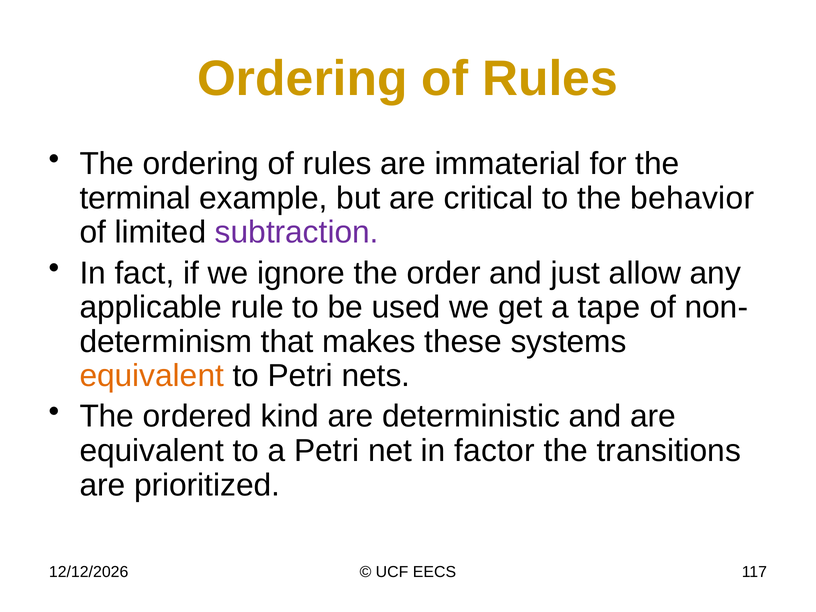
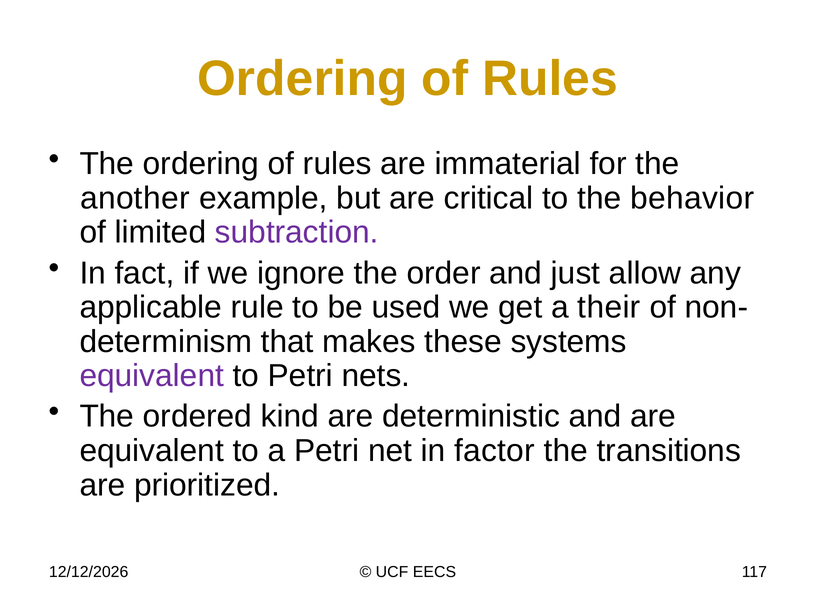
terminal: terminal -> another
tape: tape -> their
equivalent at (152, 376) colour: orange -> purple
